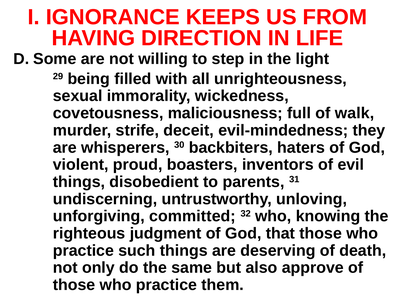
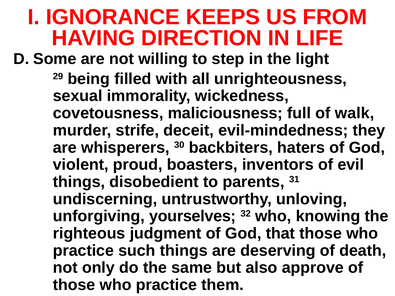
committed: committed -> yourselves
